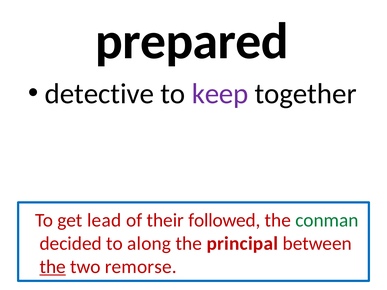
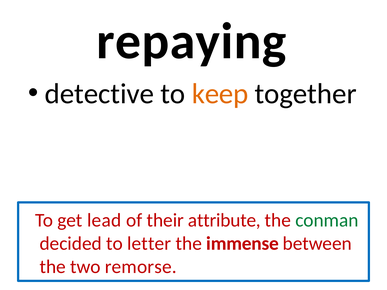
prepared: prepared -> repaying
keep colour: purple -> orange
followed: followed -> attribute
along: along -> letter
principal: principal -> immense
the at (53, 267) underline: present -> none
